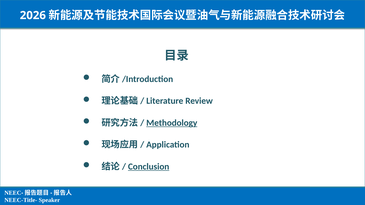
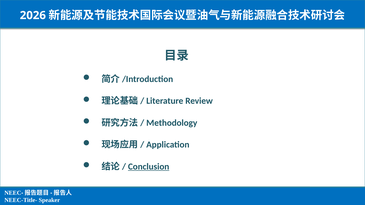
Methodology underline: present -> none
